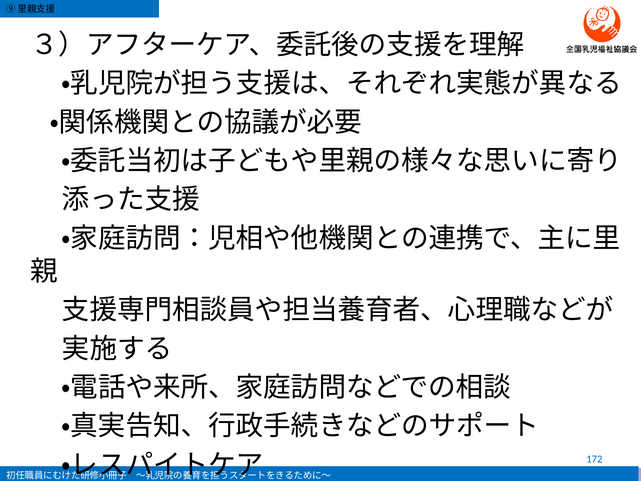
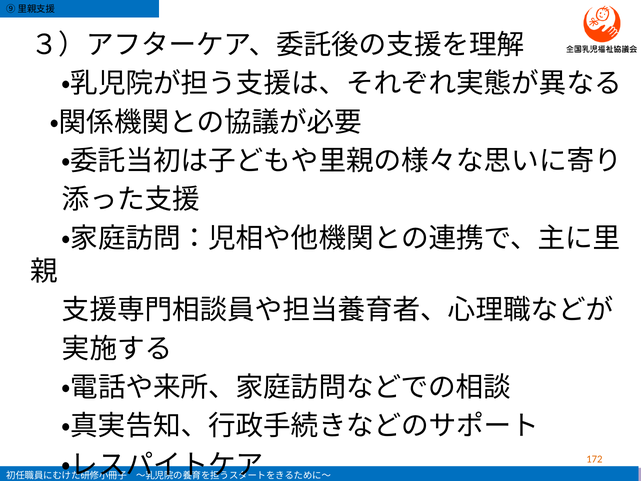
172 colour: blue -> orange
